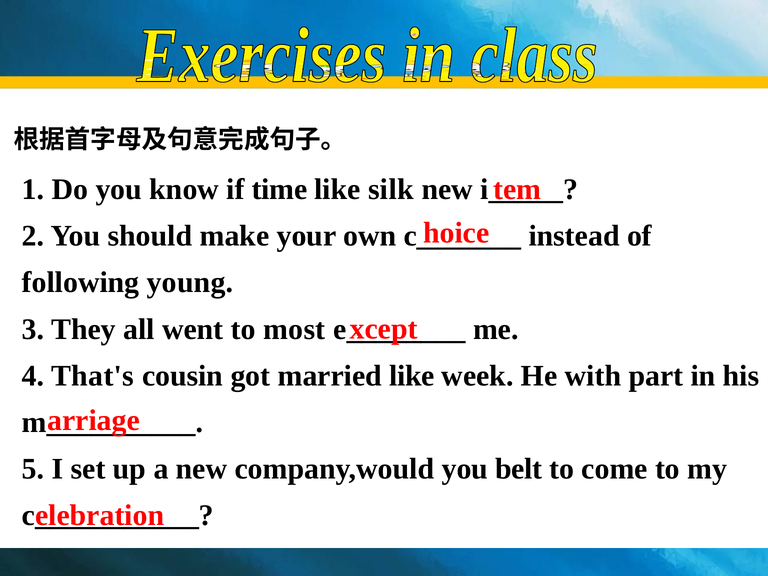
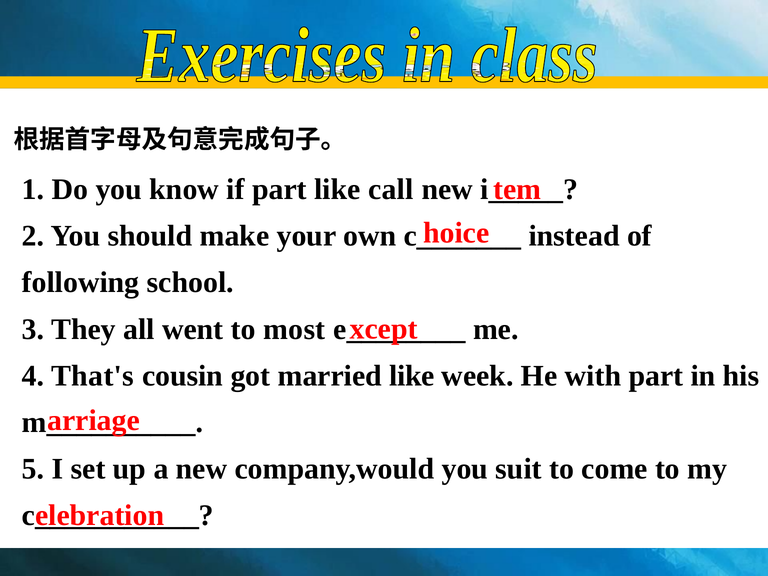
if time: time -> part
silk: silk -> call
young: young -> school
belt: belt -> suit
